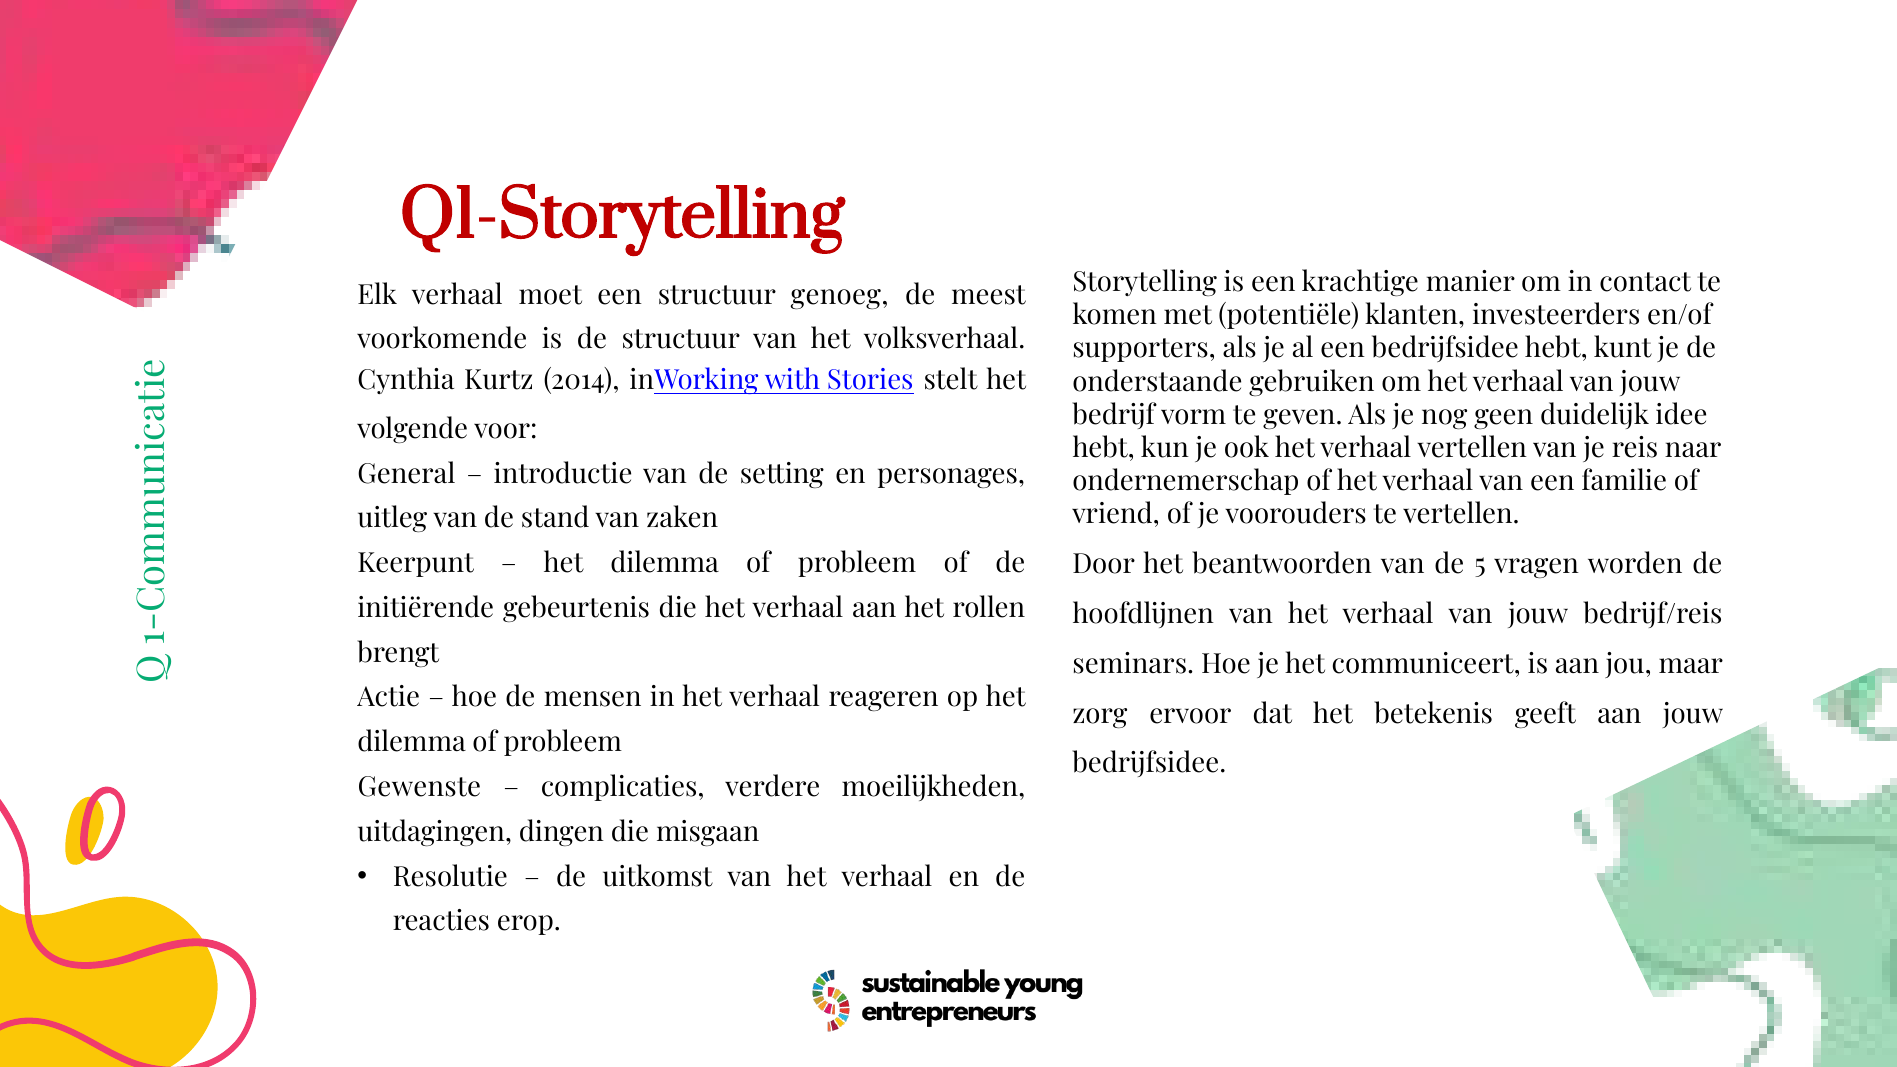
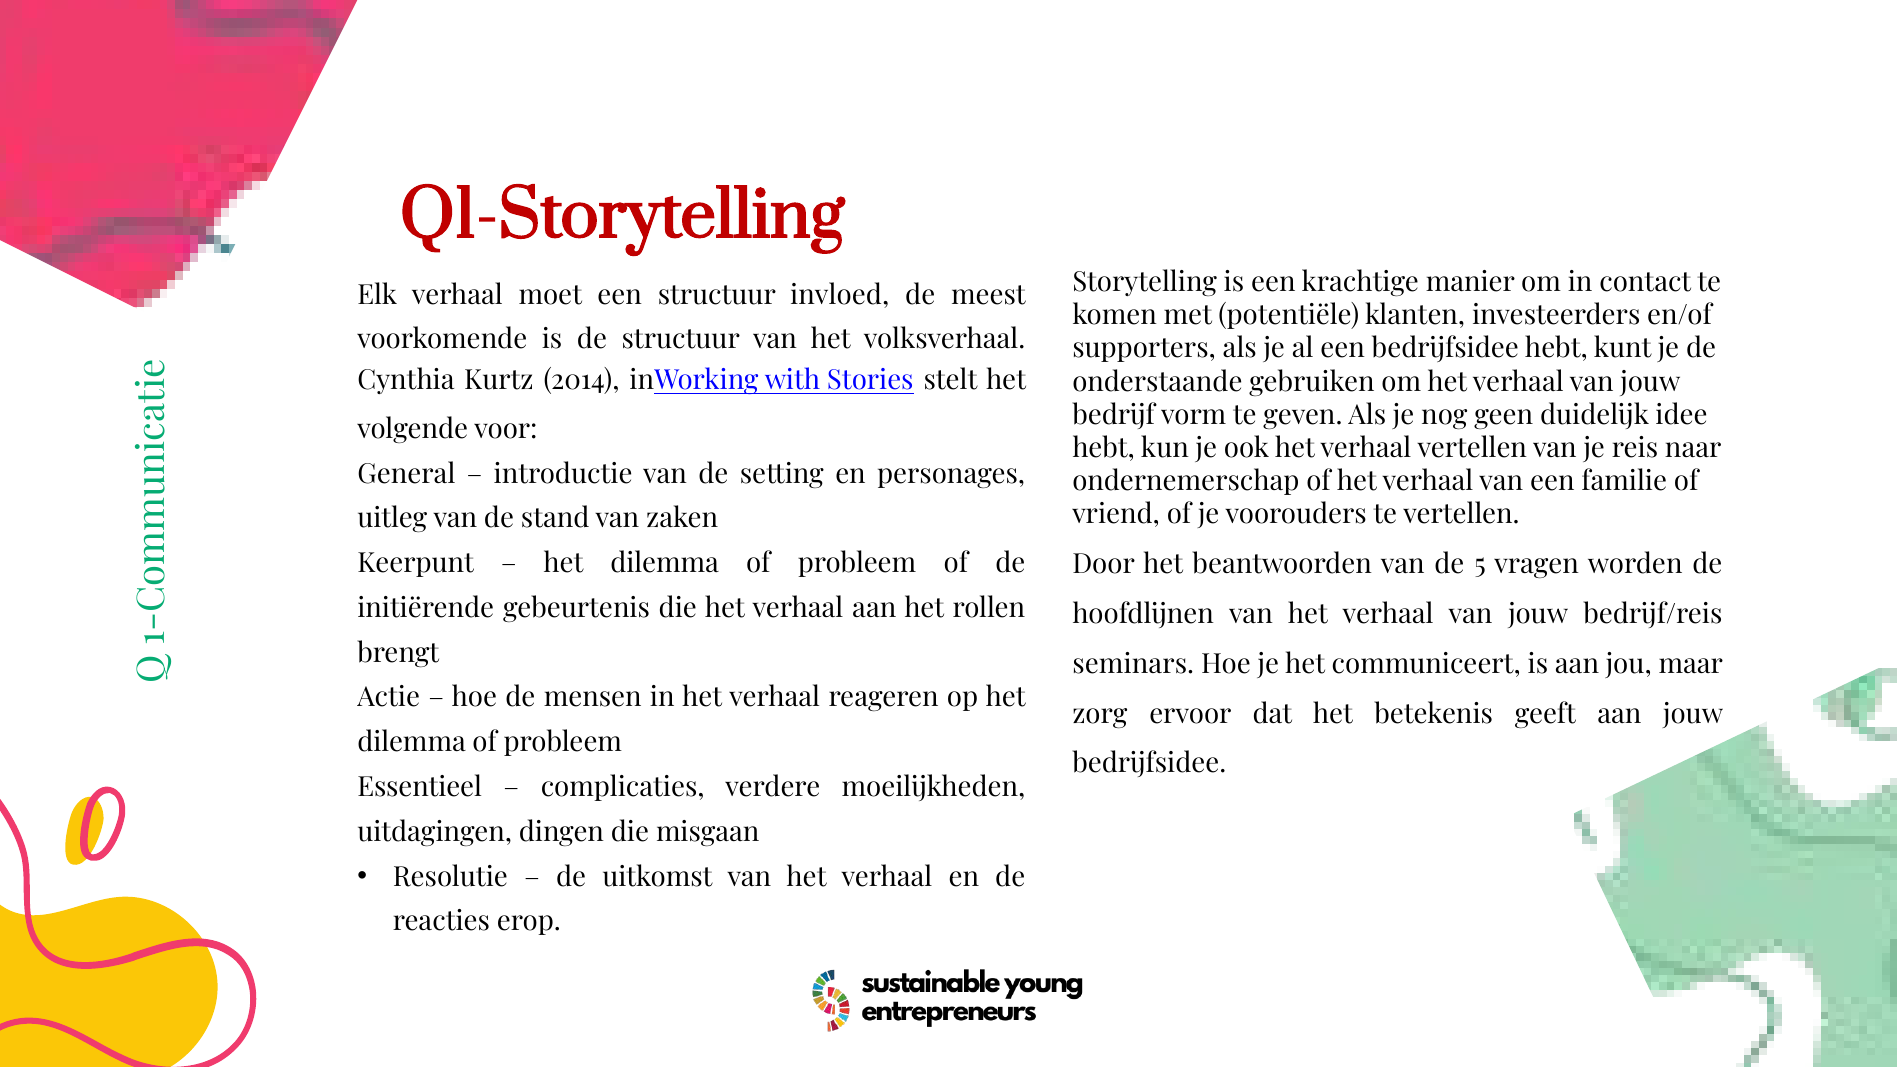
genoeg: genoeg -> invloed
Gewenste: Gewenste -> Essentieel
